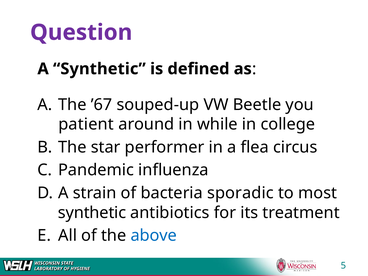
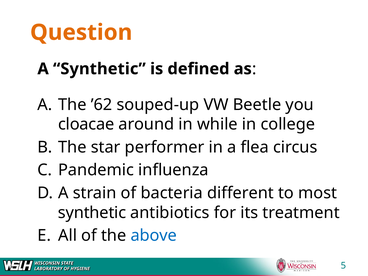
Question colour: purple -> orange
’67: ’67 -> ’62
patient: patient -> cloacae
sporadic: sporadic -> different
